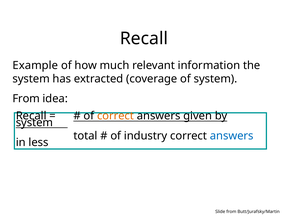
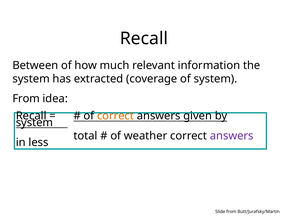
Example: Example -> Between
industry: industry -> weather
answers at (232, 136) colour: blue -> purple
